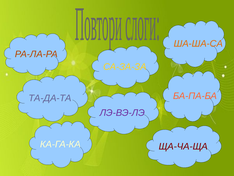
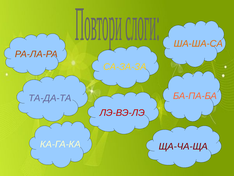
ЛЭ-ВЭ-ЛЭ colour: purple -> red
